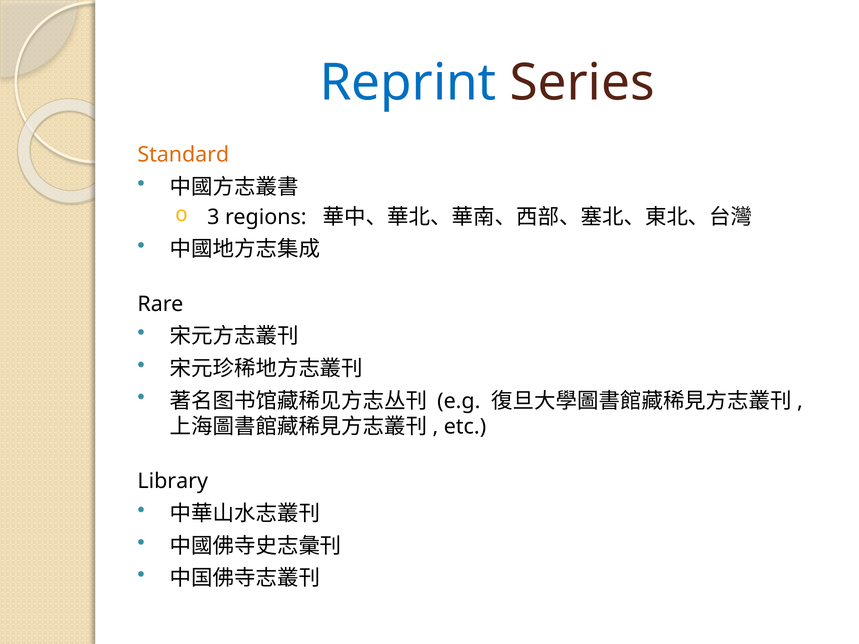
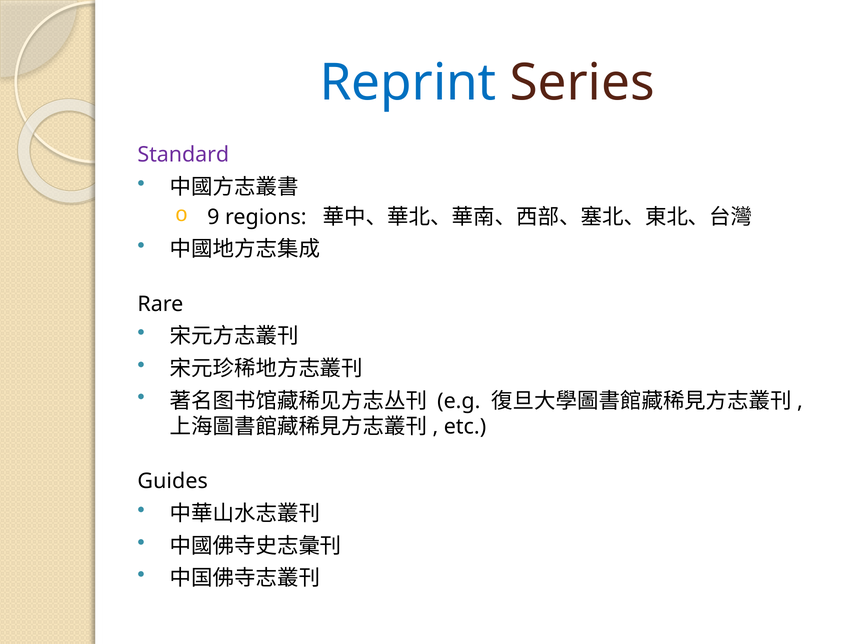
Standard colour: orange -> purple
3: 3 -> 9
Library: Library -> Guides
